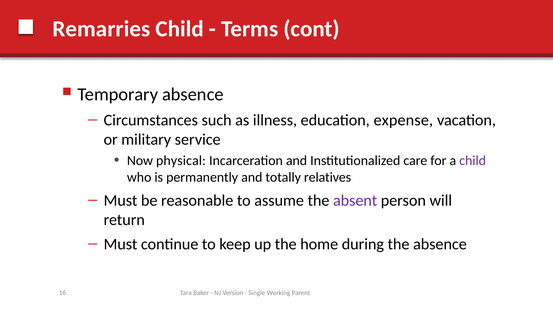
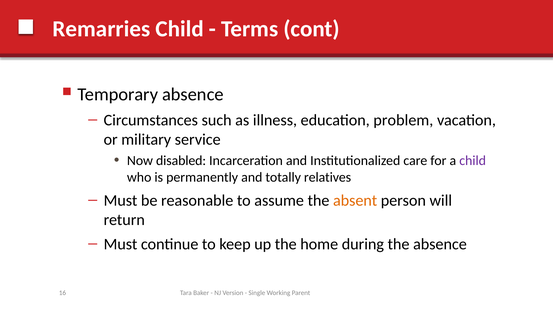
expense: expense -> problem
physical: physical -> disabled
absent colour: purple -> orange
